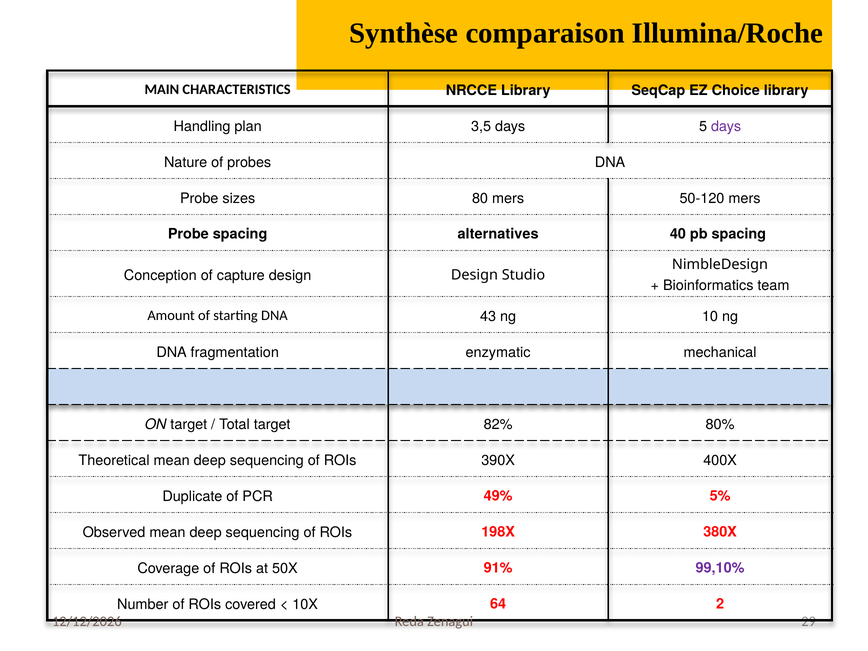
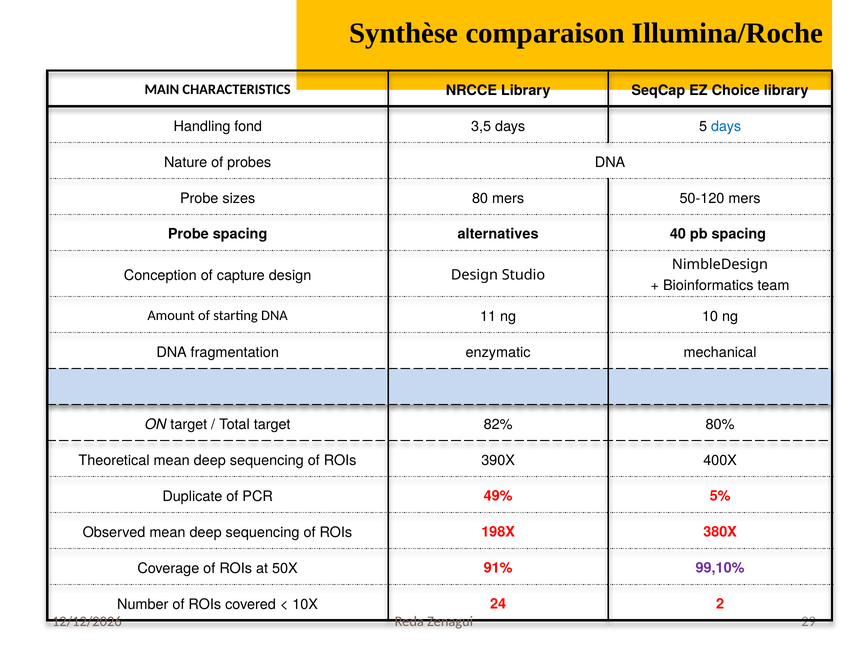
plan: plan -> fond
days at (726, 127) colour: purple -> blue
43: 43 -> 11
64: 64 -> 24
